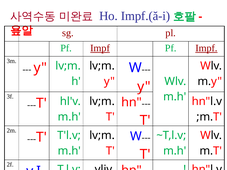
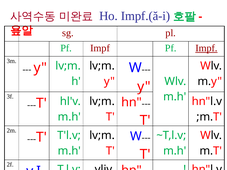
Impf at (100, 48) underline: present -> none
